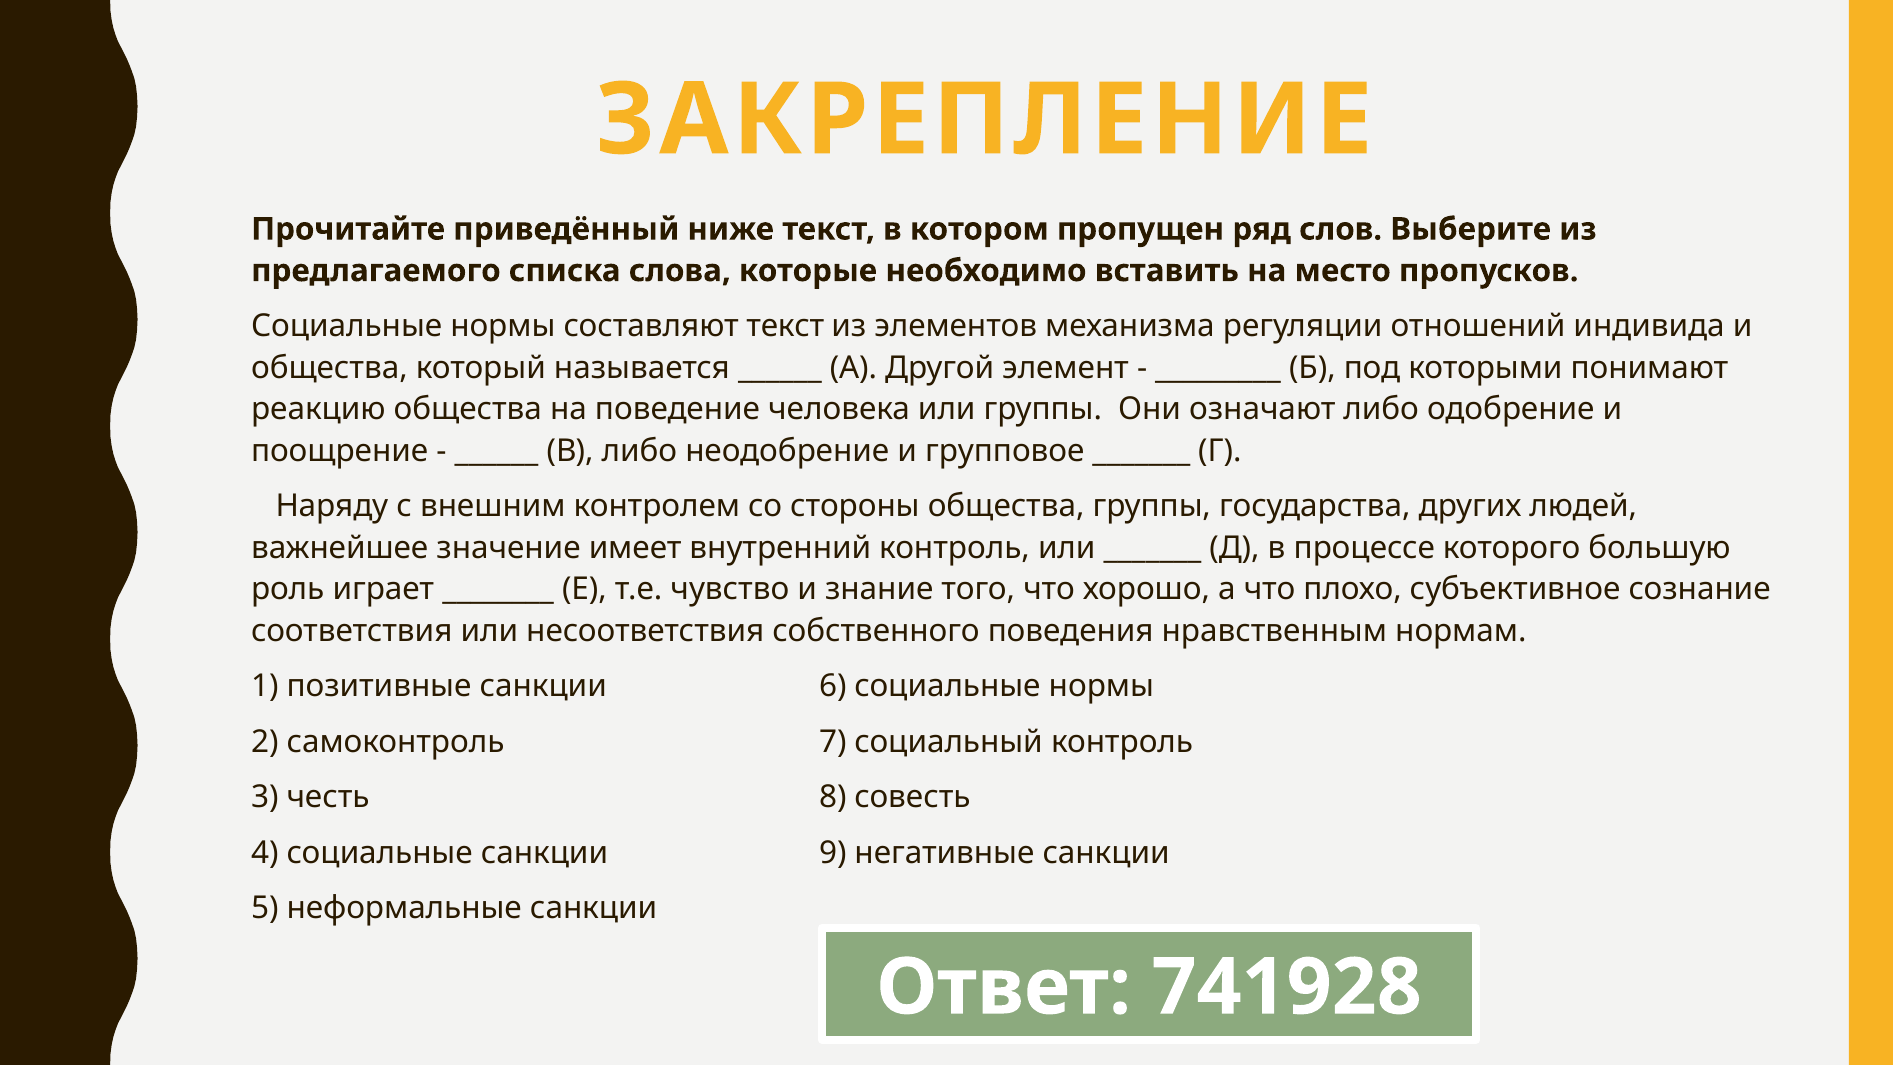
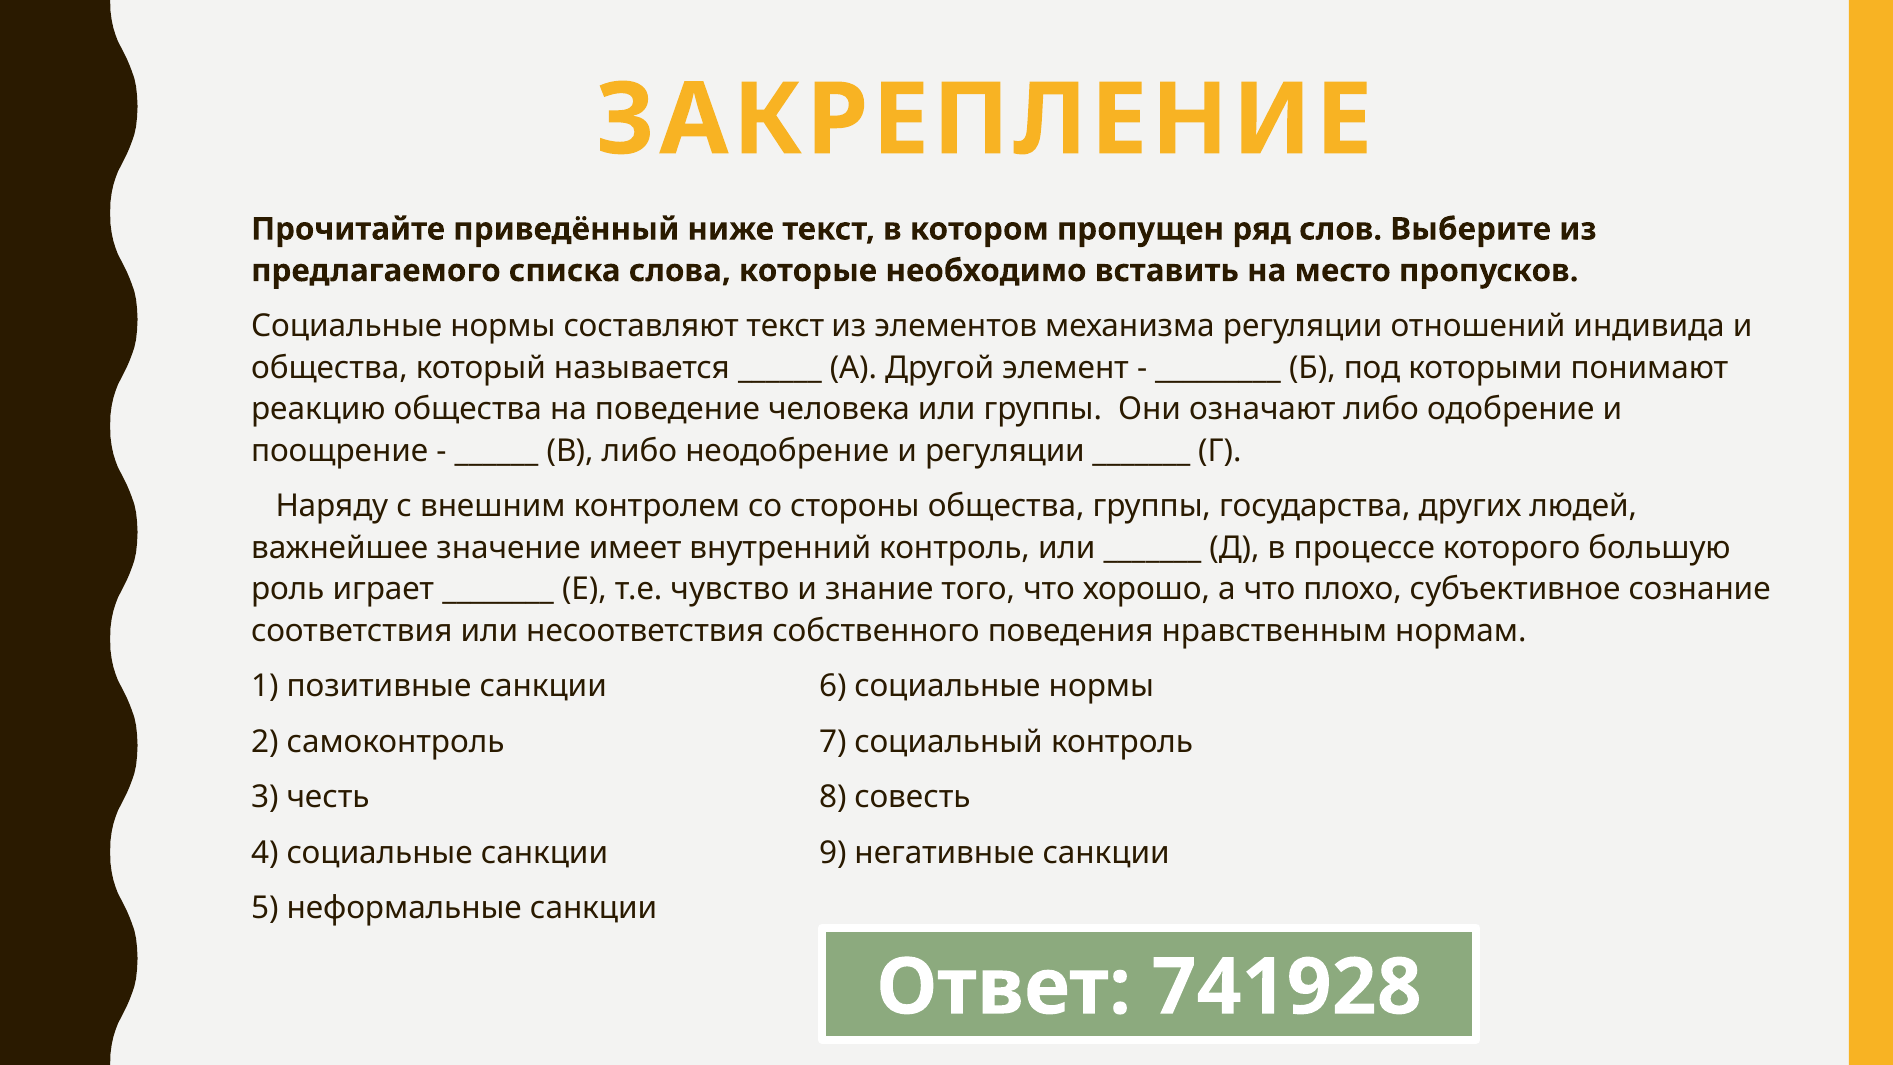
и групповое: групповое -> регуляции
